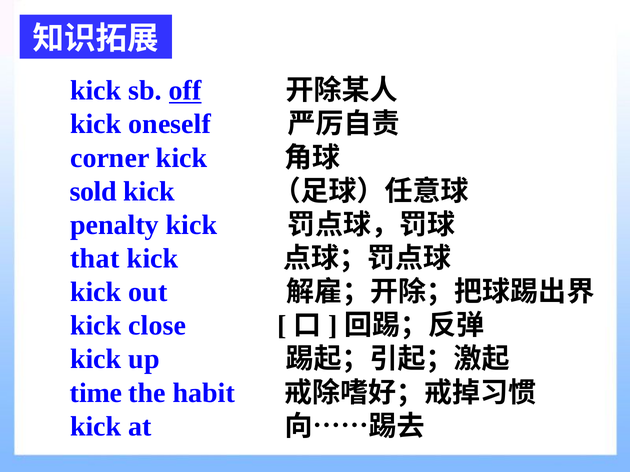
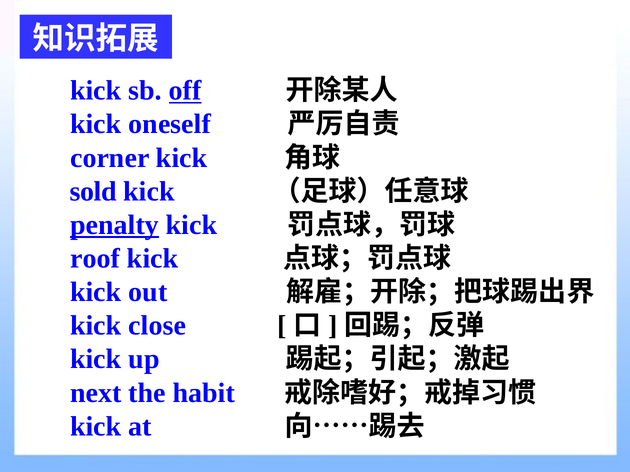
penalty underline: none -> present
that: that -> roof
time: time -> next
